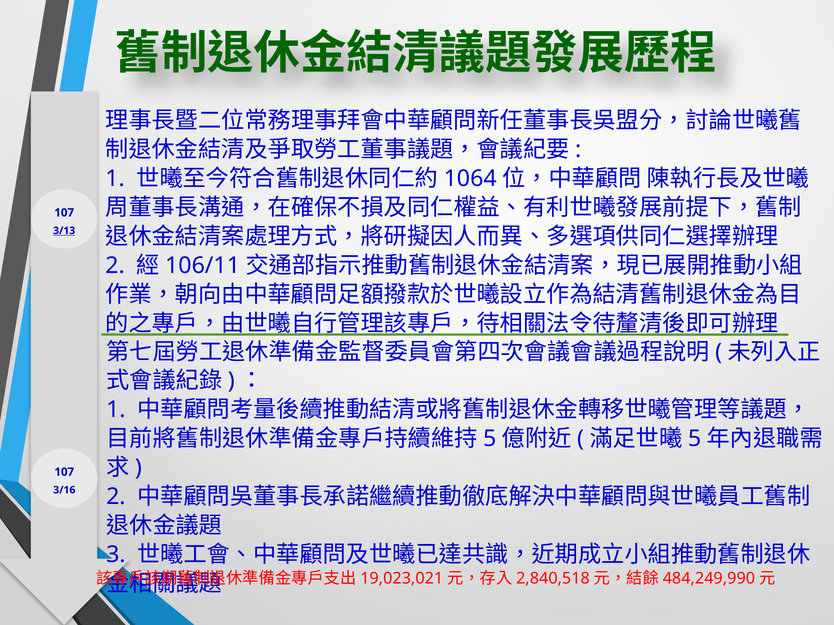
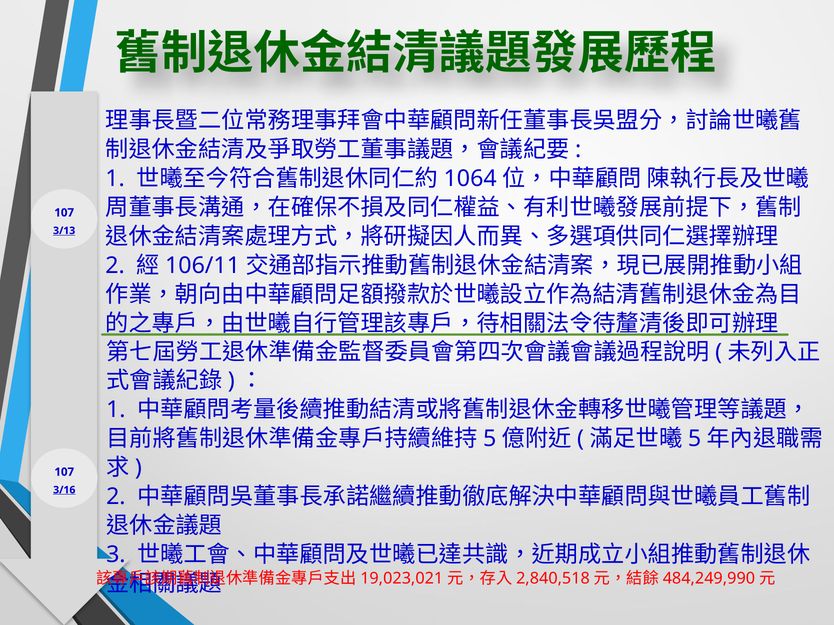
3/16 underline: none -> present
